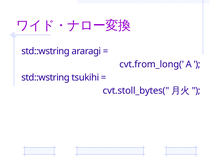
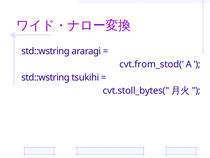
cvt.from_long(: cvt.from_long( -> cvt.from_stod(
